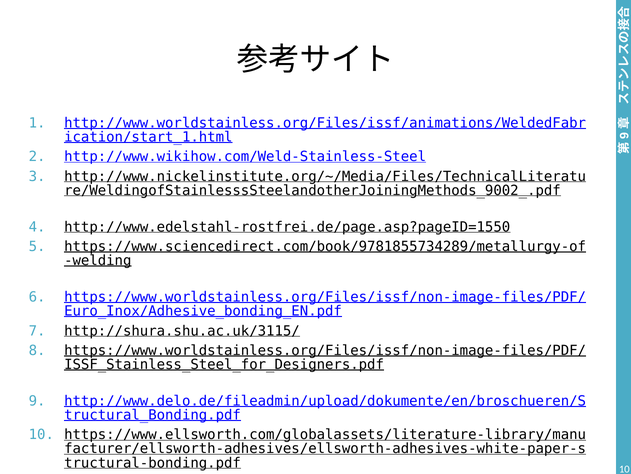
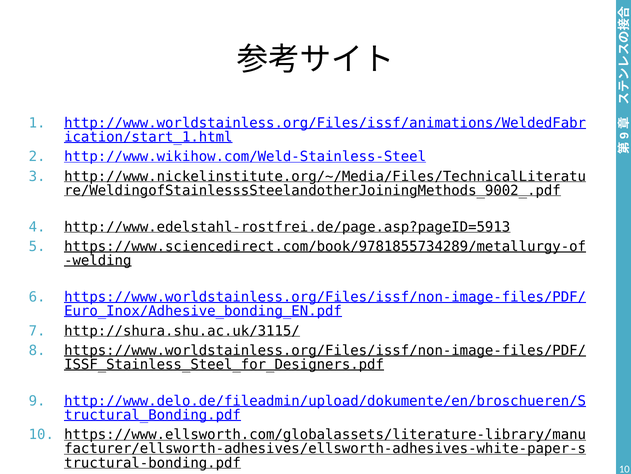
http://www.edelstahl-rostfrei.de/page.asp?pageID=1550: http://www.edelstahl-rostfrei.de/page.asp?pageID=1550 -> http://www.edelstahl-rostfrei.de/page.asp?pageID=5913
